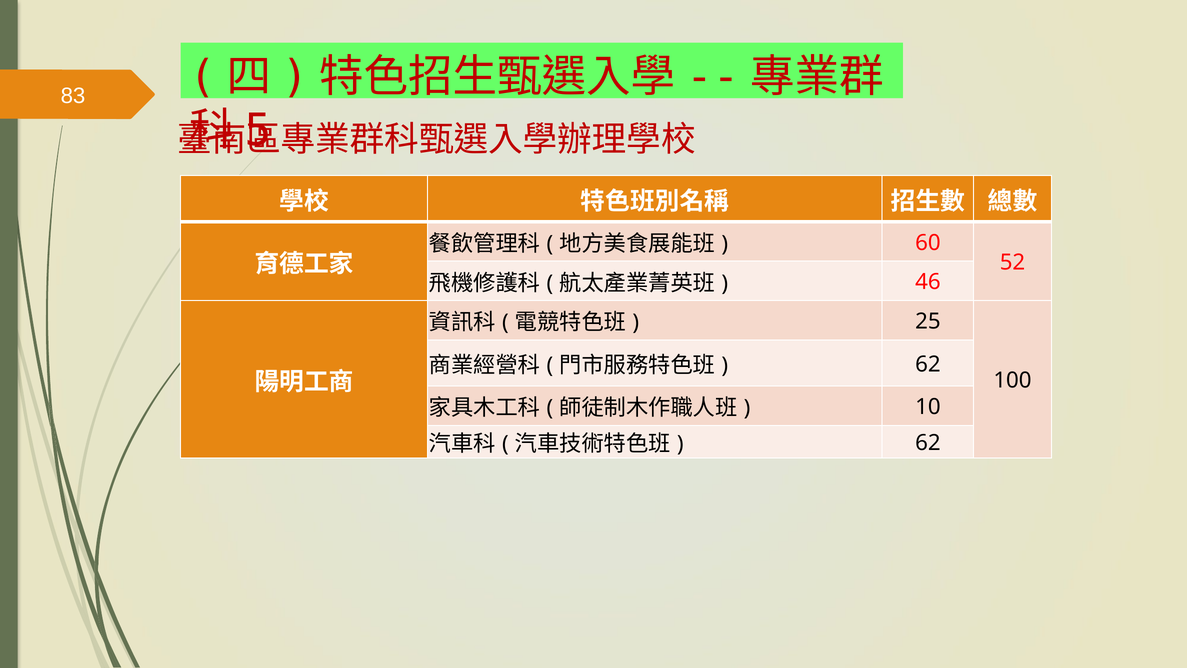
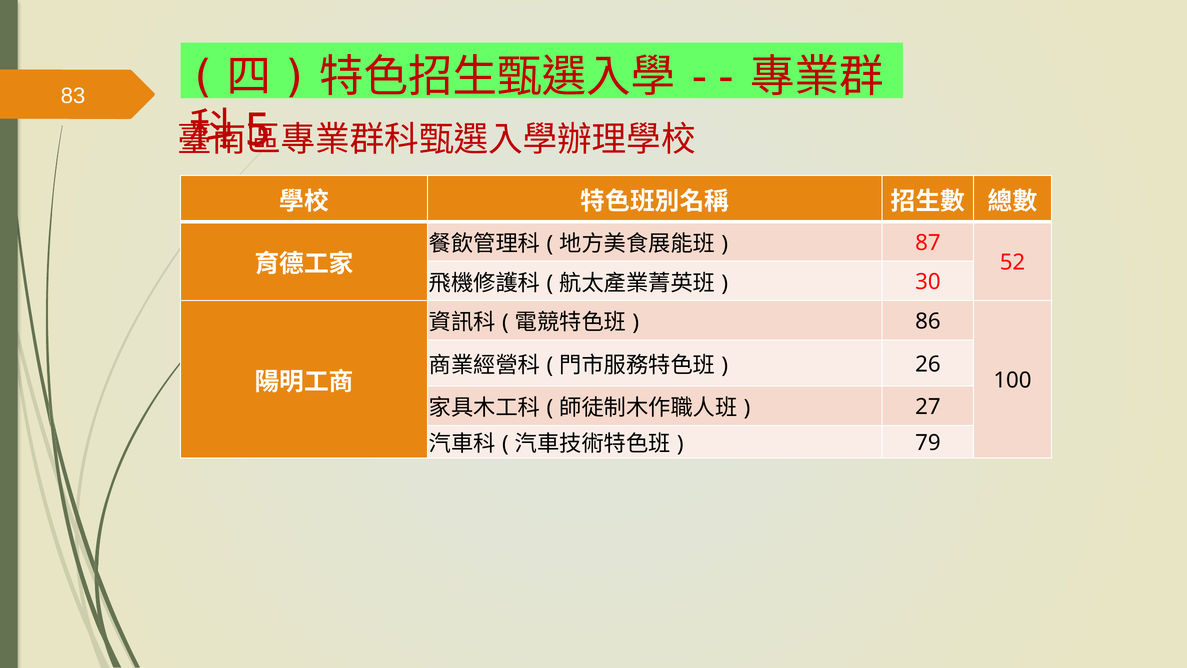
60: 60 -> 87
46: 46 -> 30
25: 25 -> 86
62 at (928, 364): 62 -> 26
10: 10 -> 27
62 at (928, 443): 62 -> 79
